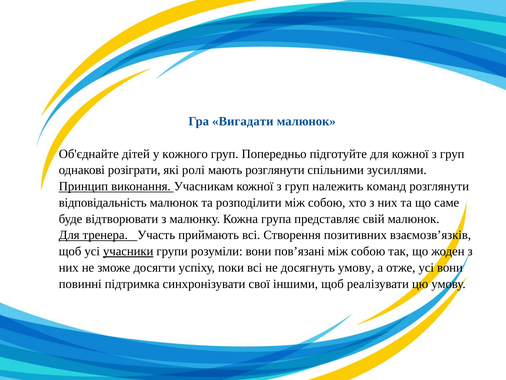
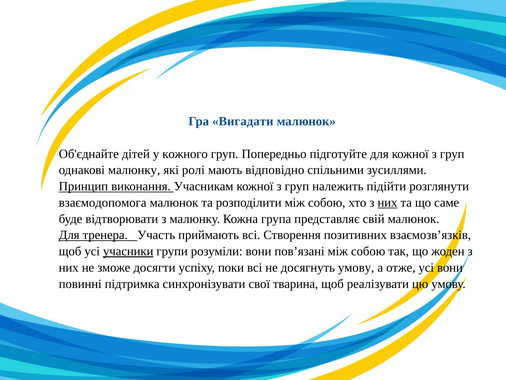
однакові розіграти: розіграти -> малюнку
мають розглянути: розглянути -> відповідно
команд: команд -> підійти
відповідальність: відповідальність -> взаємодопомога
них at (387, 202) underline: none -> present
іншими: іншими -> тварина
